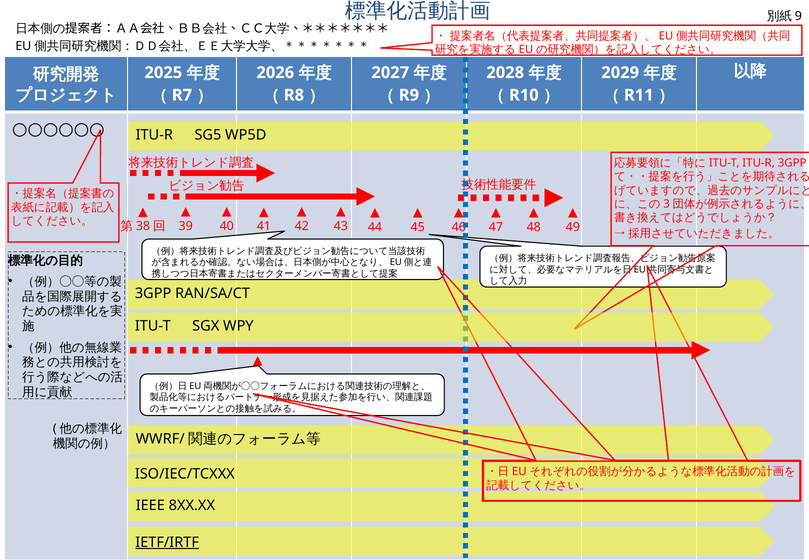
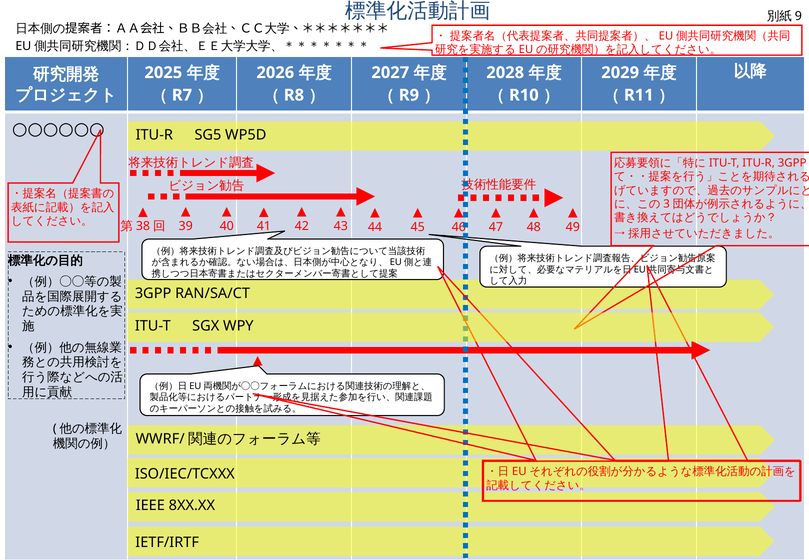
IETF/IRTF underline: present -> none
